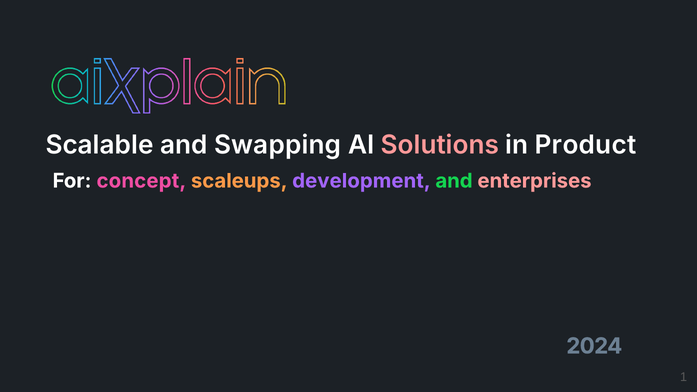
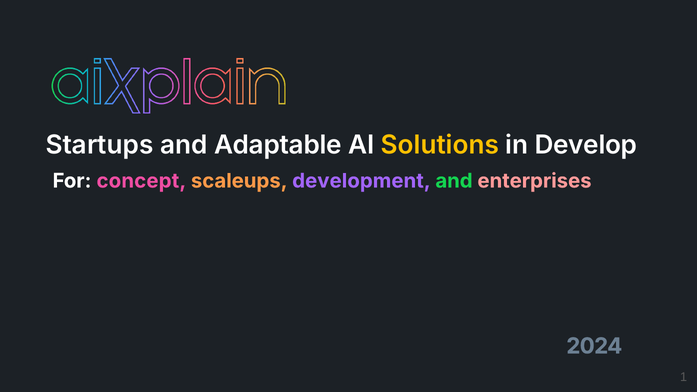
Scalable: Scalable -> Startups
Swapping: Swapping -> Adaptable
Solutions colour: pink -> yellow
Product: Product -> Develop
